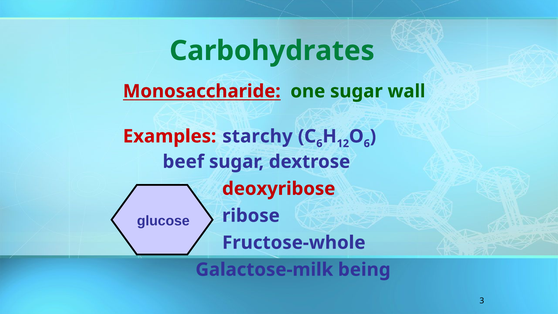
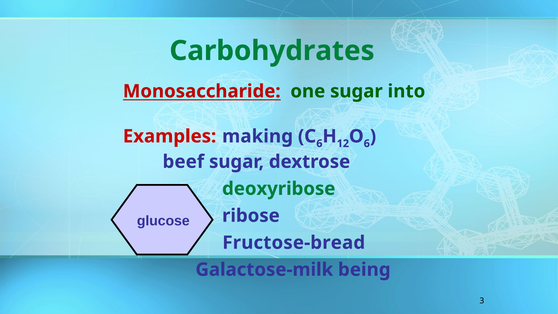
wall: wall -> into
starchy: starchy -> making
deoxyribose colour: red -> green
Fructose-whole: Fructose-whole -> Fructose-bread
